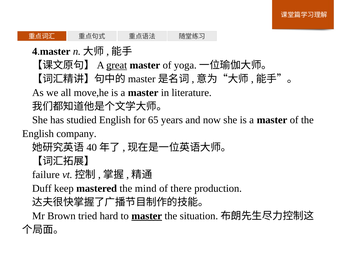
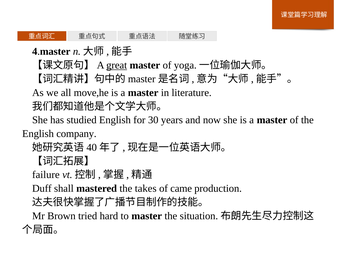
65: 65 -> 30
keep: keep -> shall
mind: mind -> takes
there: there -> came
master at (147, 216) underline: present -> none
